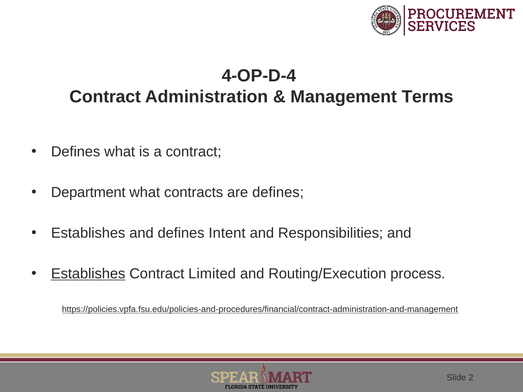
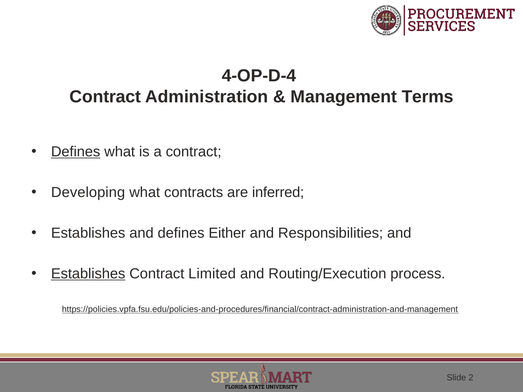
Defines at (76, 152) underline: none -> present
Department: Department -> Developing
are defines: defines -> inferred
Intent: Intent -> Either
